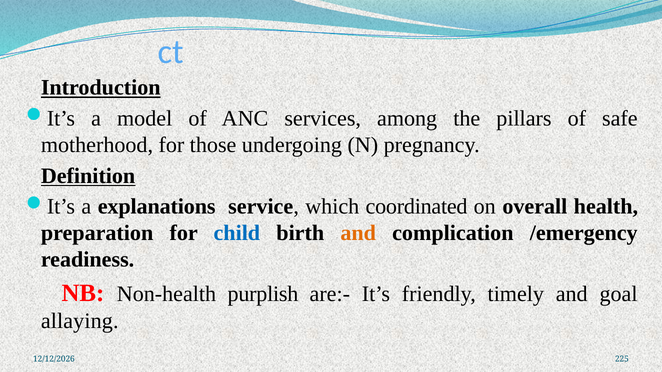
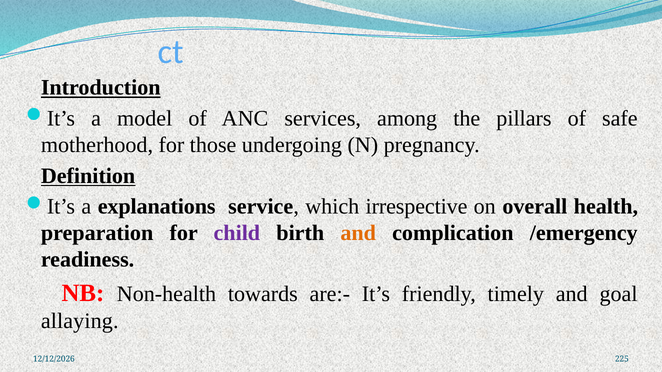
coordinated: coordinated -> irrespective
child colour: blue -> purple
purplish: purplish -> towards
